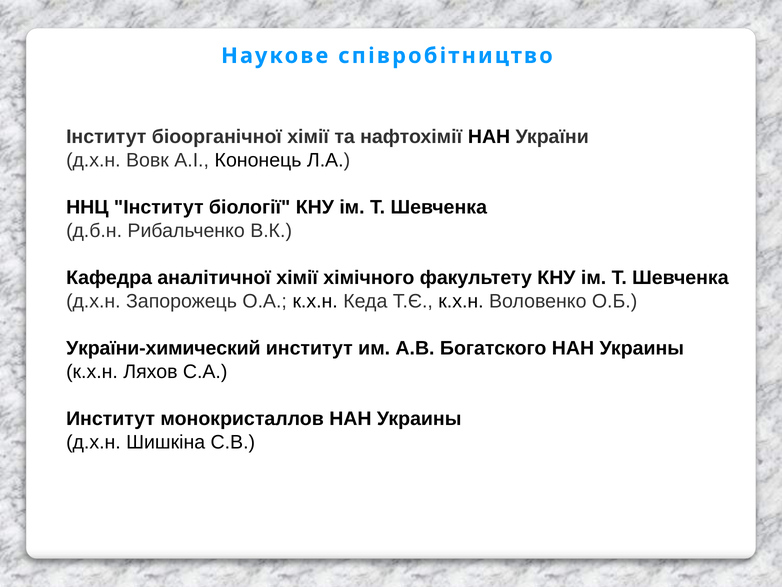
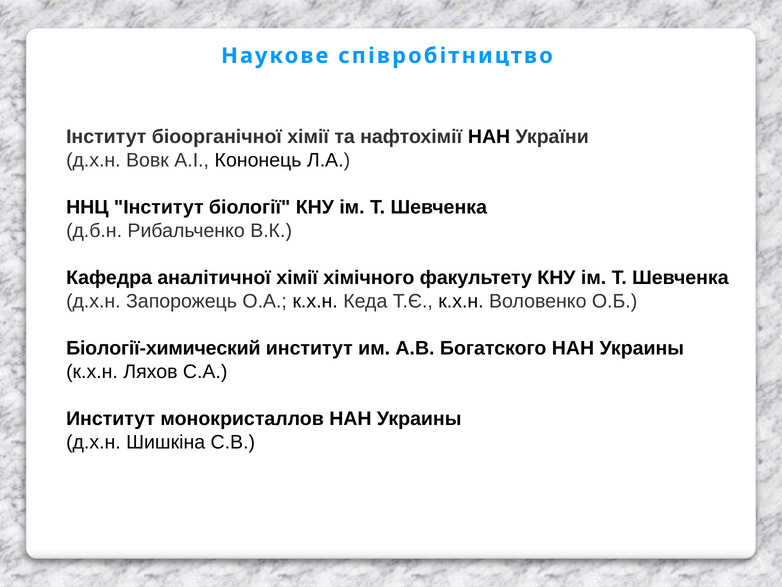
України-химический: України-химический -> Біології-химический
